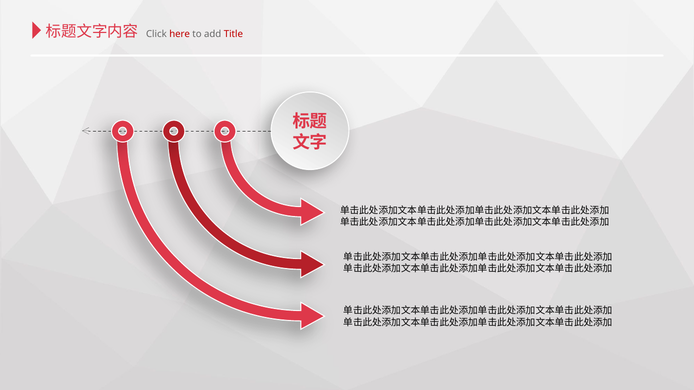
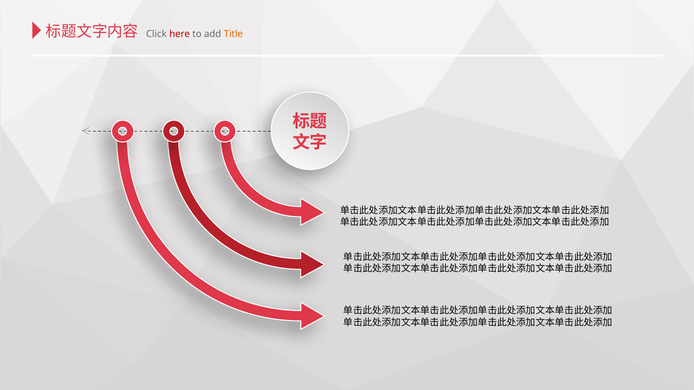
Title colour: red -> orange
